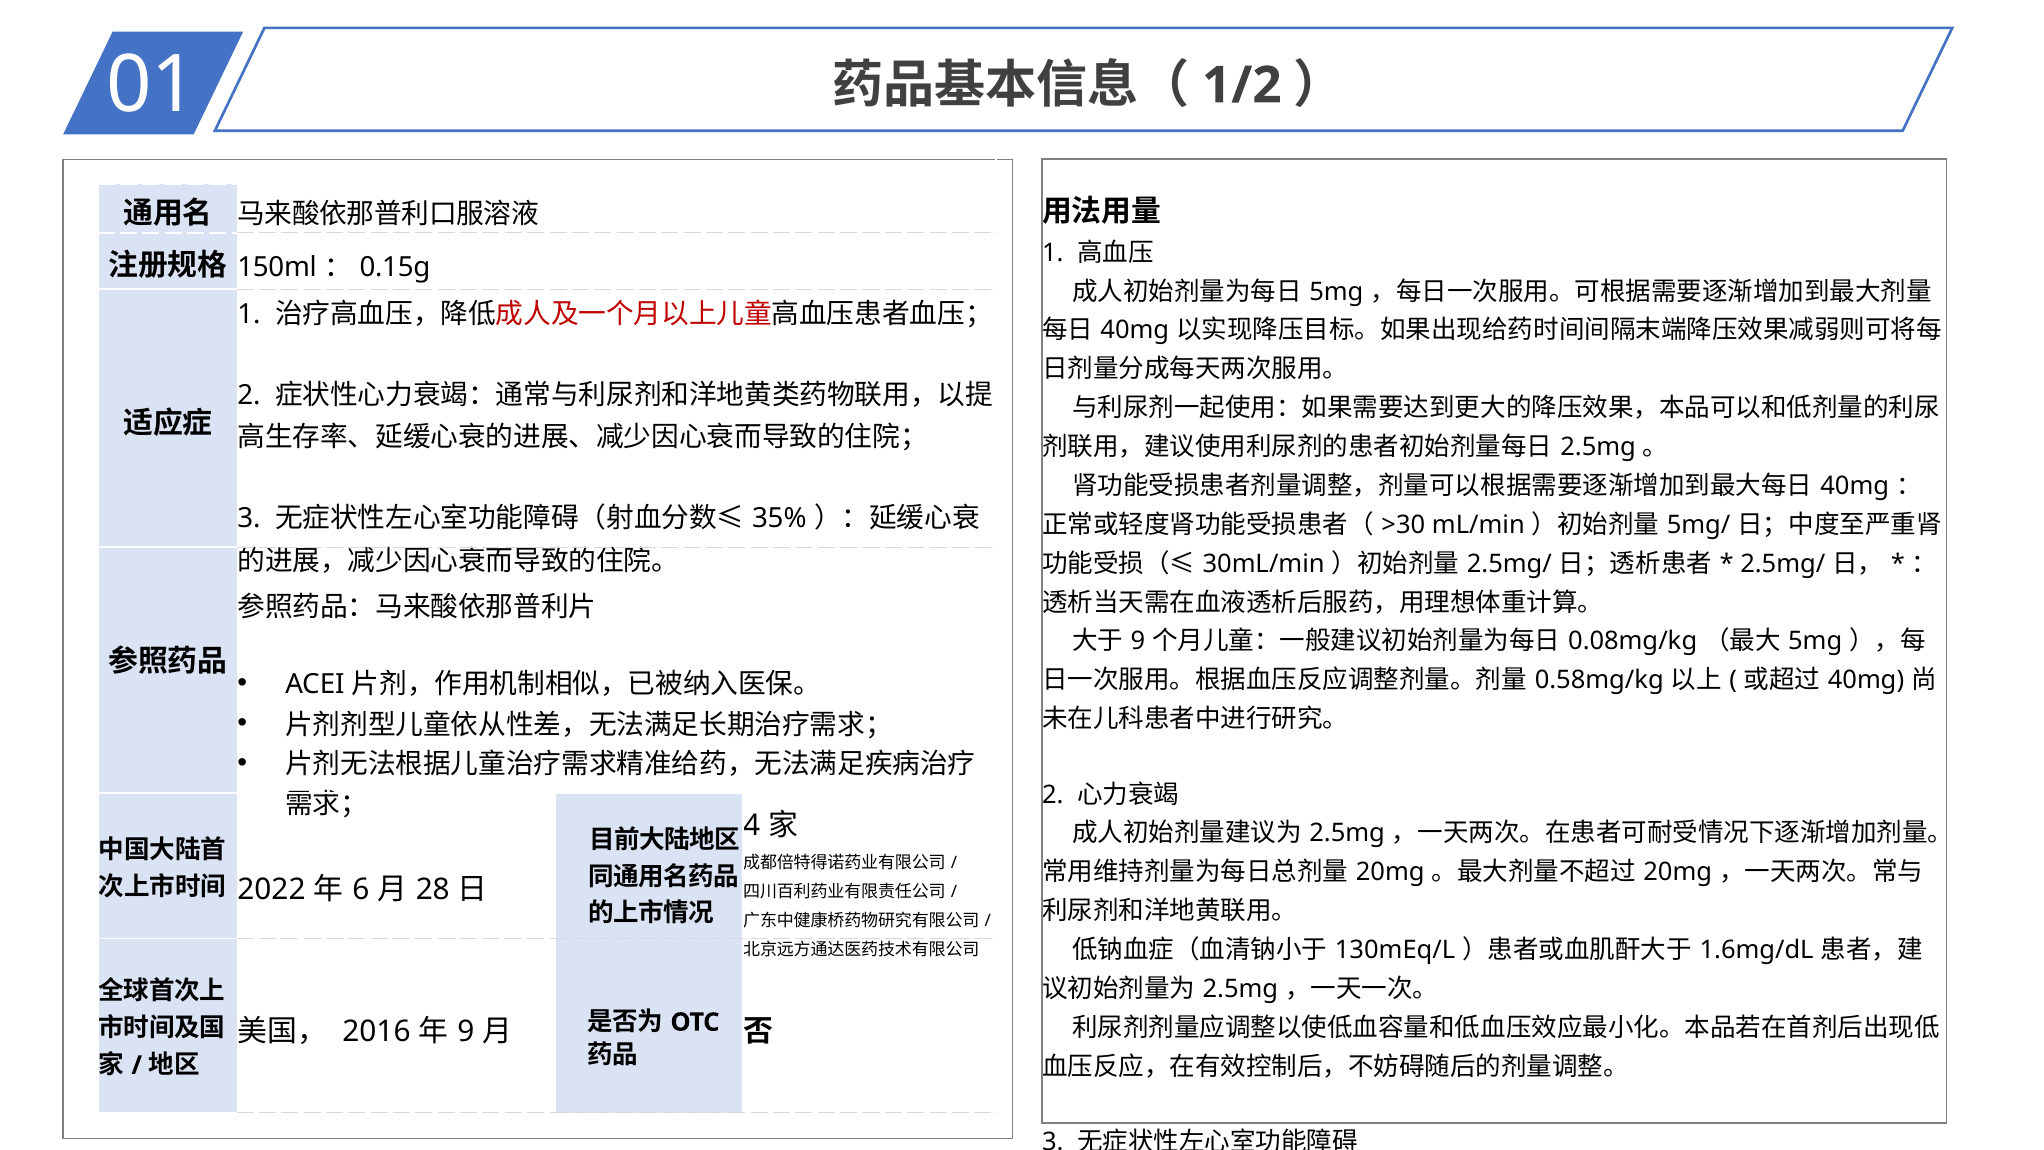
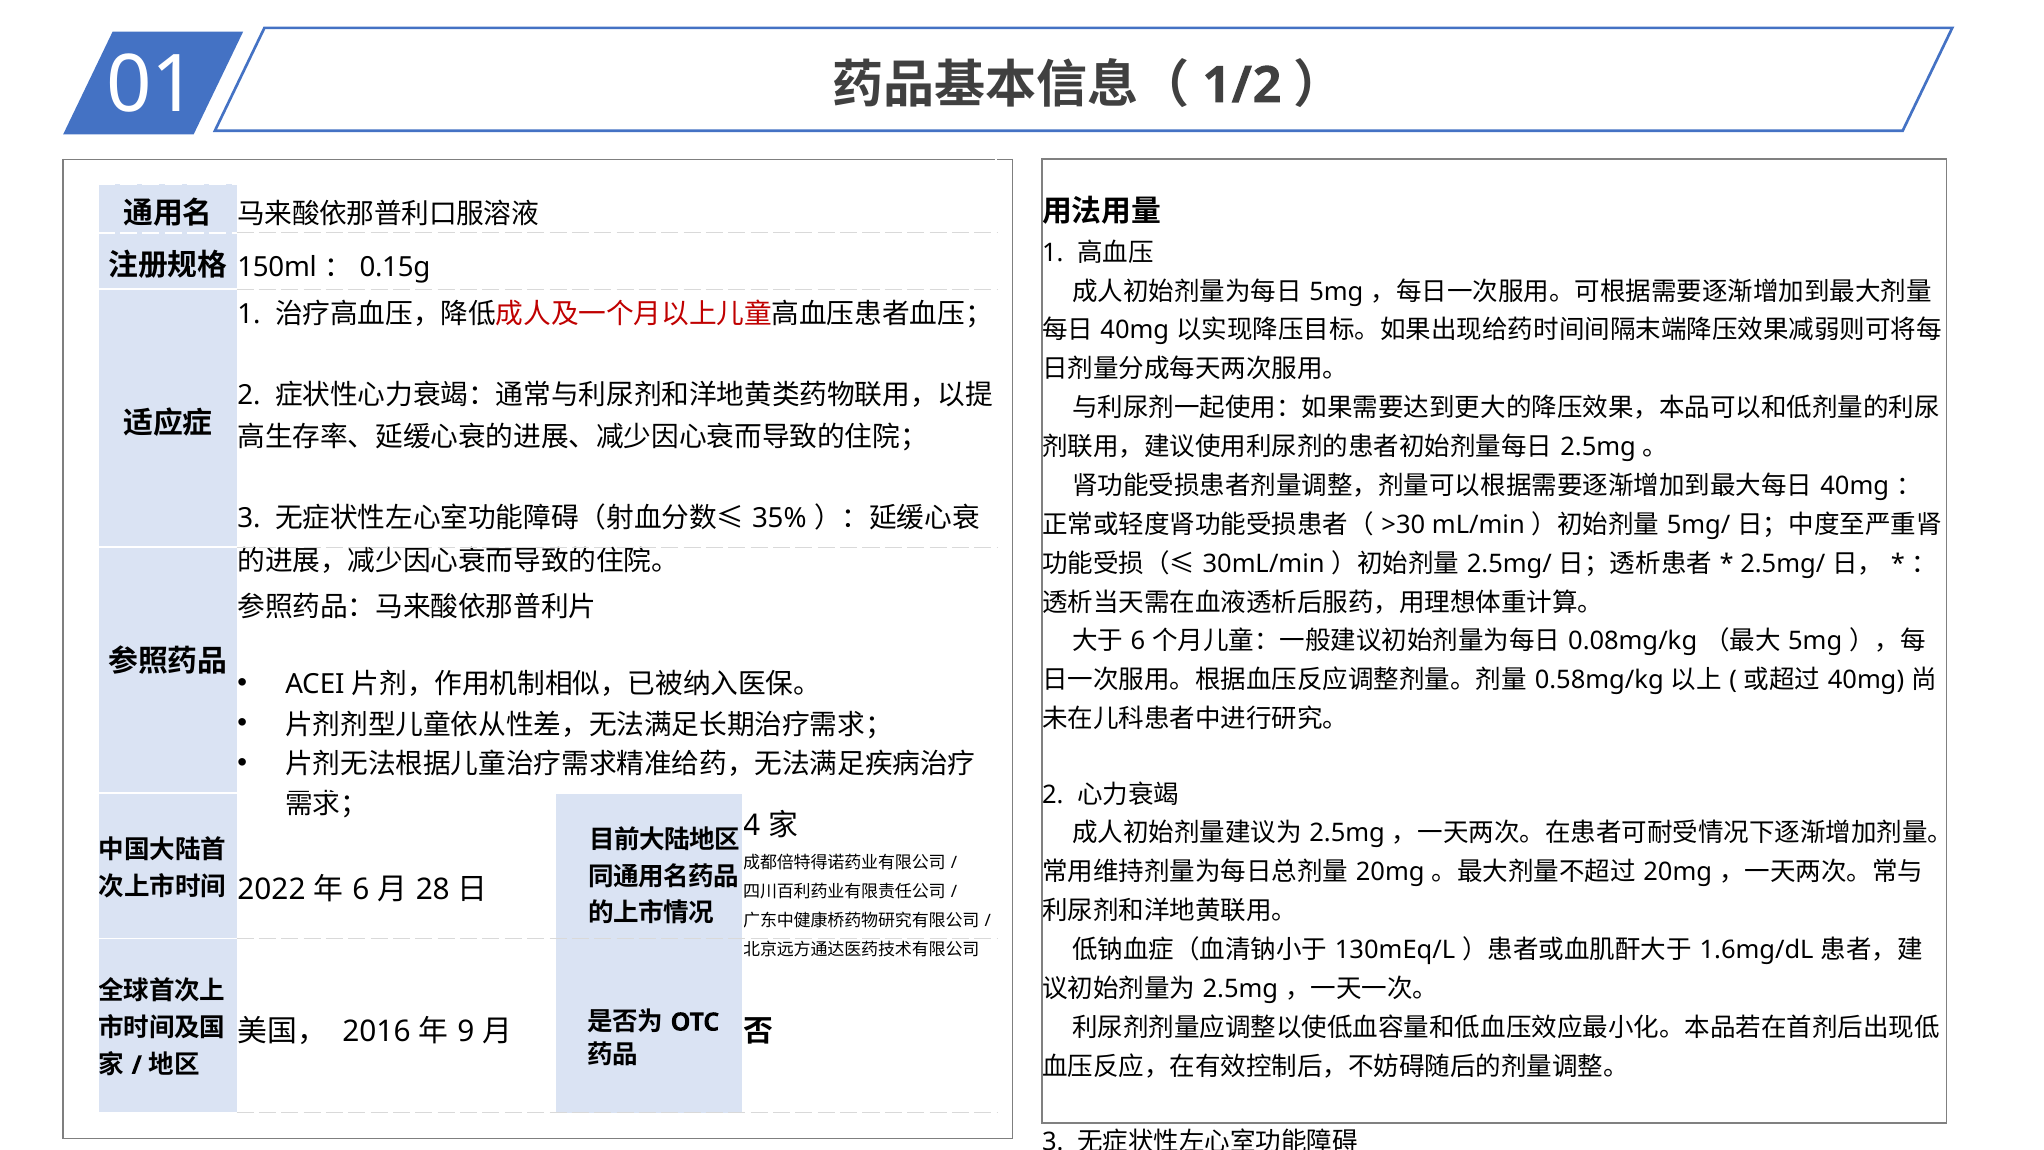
9 at (1138, 641): 9 -> 6
